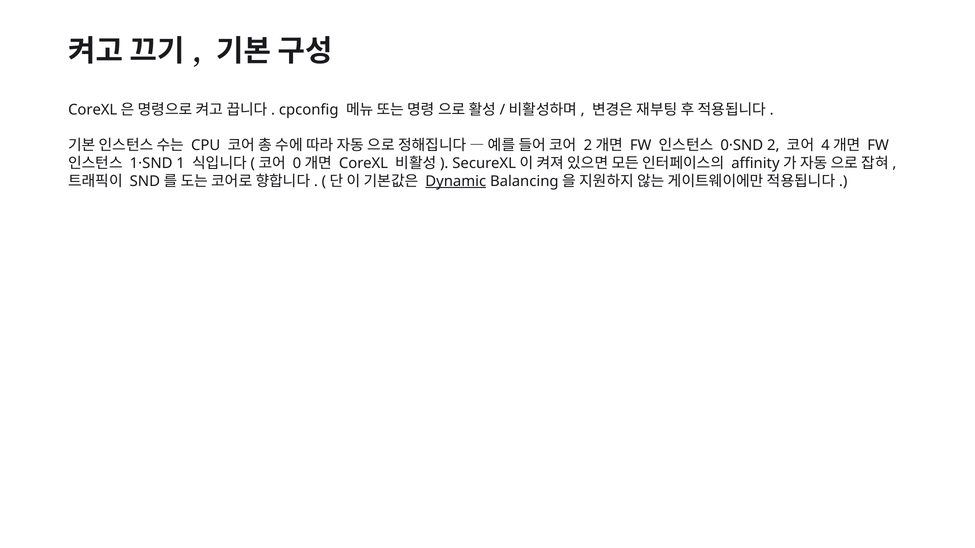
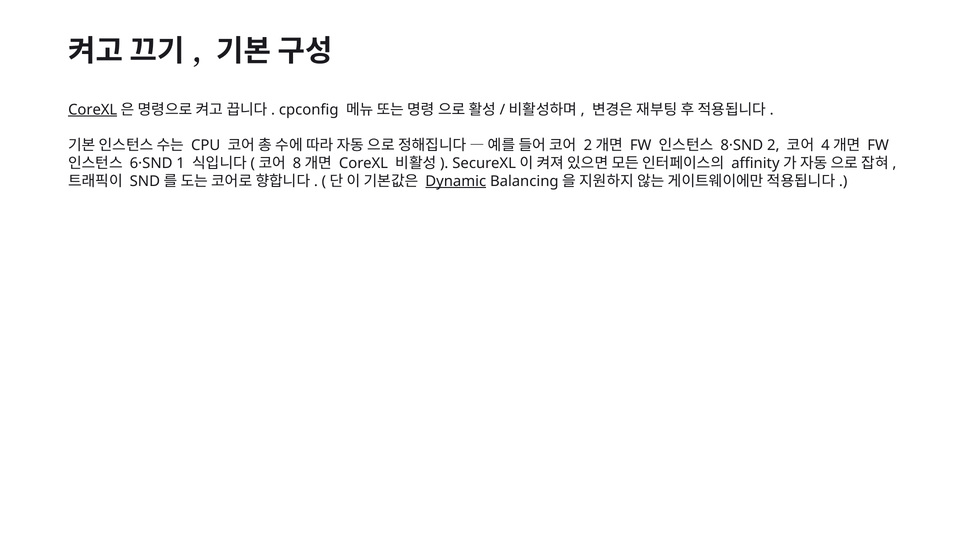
CoreXL at (93, 110) underline: none -> present
0·SND: 0·SND -> 8·SND
1·SND: 1·SND -> 6·SND
0: 0 -> 8
